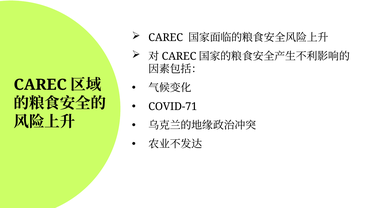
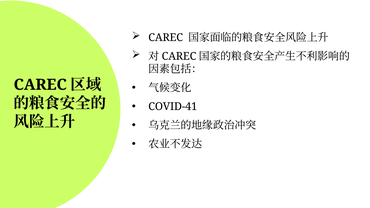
COVID-71: COVID-71 -> COVID-41
